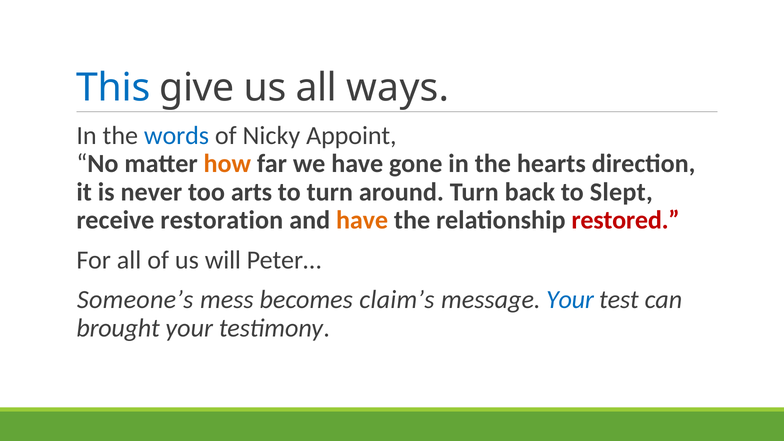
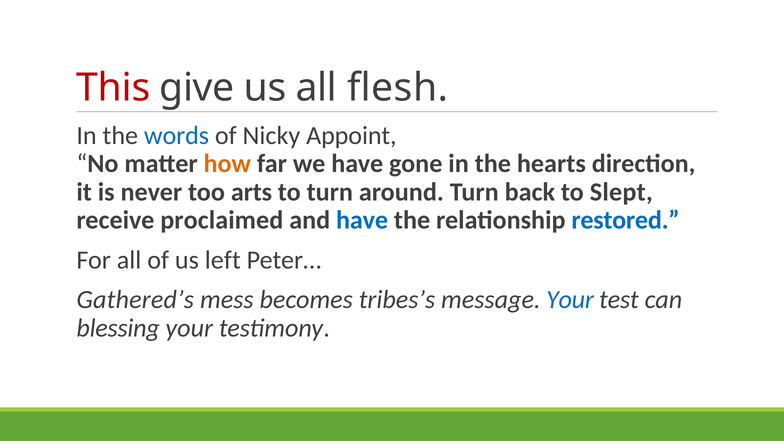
This colour: blue -> red
ways: ways -> flesh
restoration: restoration -> proclaimed
have at (362, 220) colour: orange -> blue
restored colour: red -> blue
will: will -> left
Someone’s: Someone’s -> Gathered’s
claim’s: claim’s -> tribes’s
brought: brought -> blessing
